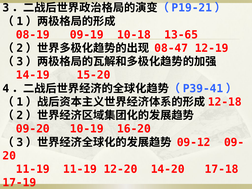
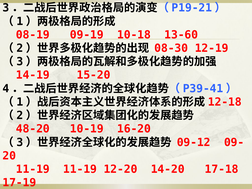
13-65: 13-65 -> 13-60
08-47: 08-47 -> 08-30
09-20: 09-20 -> 48-20
